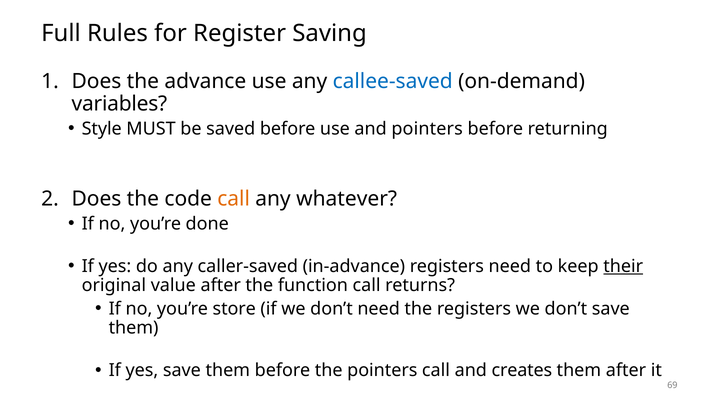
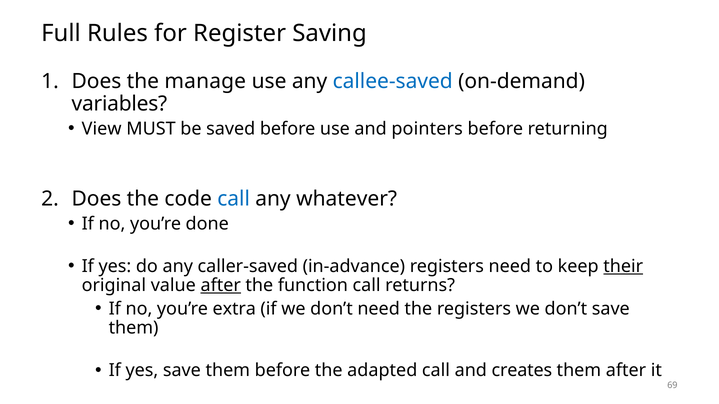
advance: advance -> manage
Style: Style -> View
call at (234, 199) colour: orange -> blue
after at (221, 286) underline: none -> present
store: store -> extra
the pointers: pointers -> adapted
